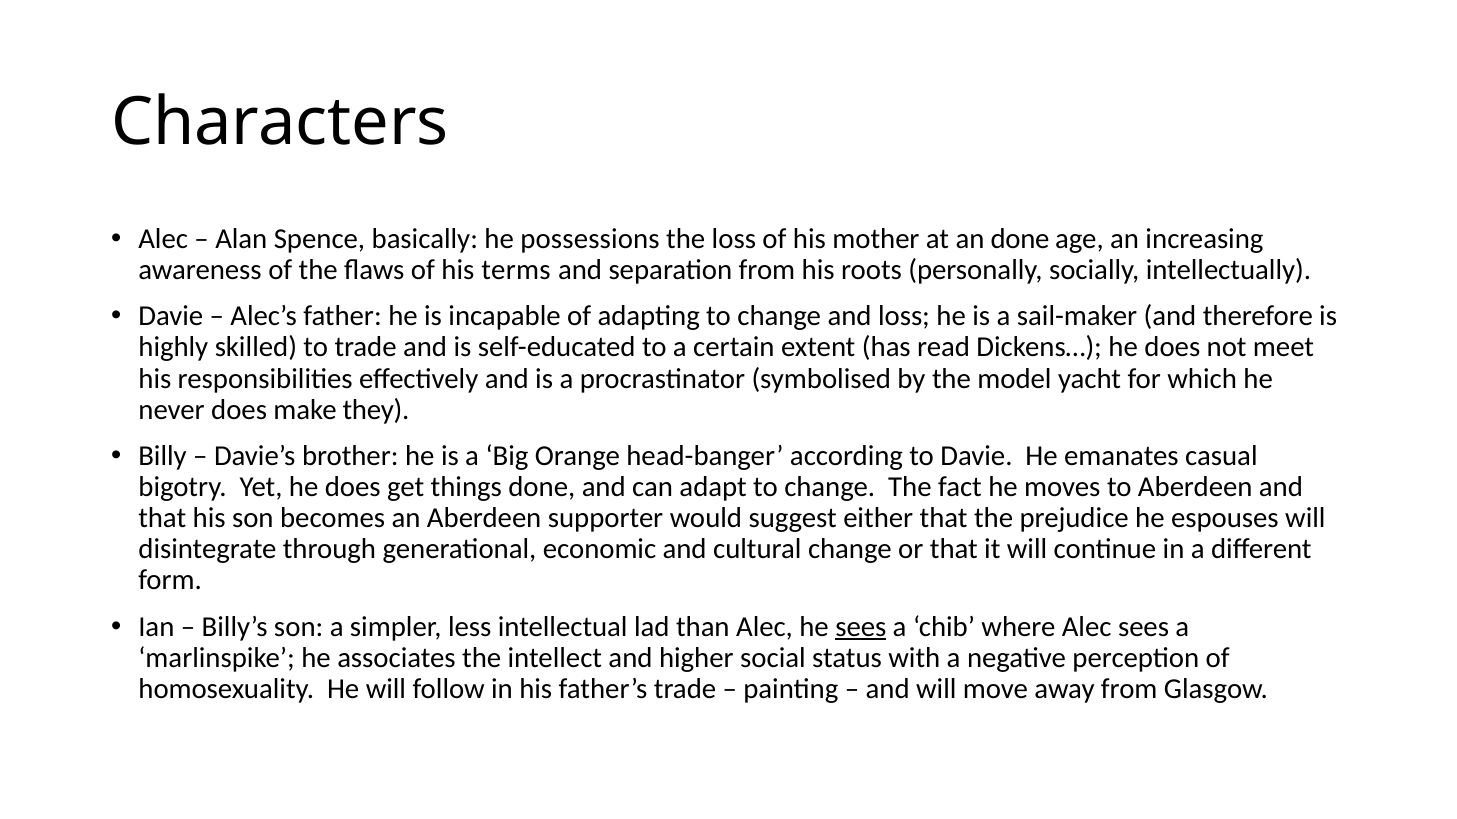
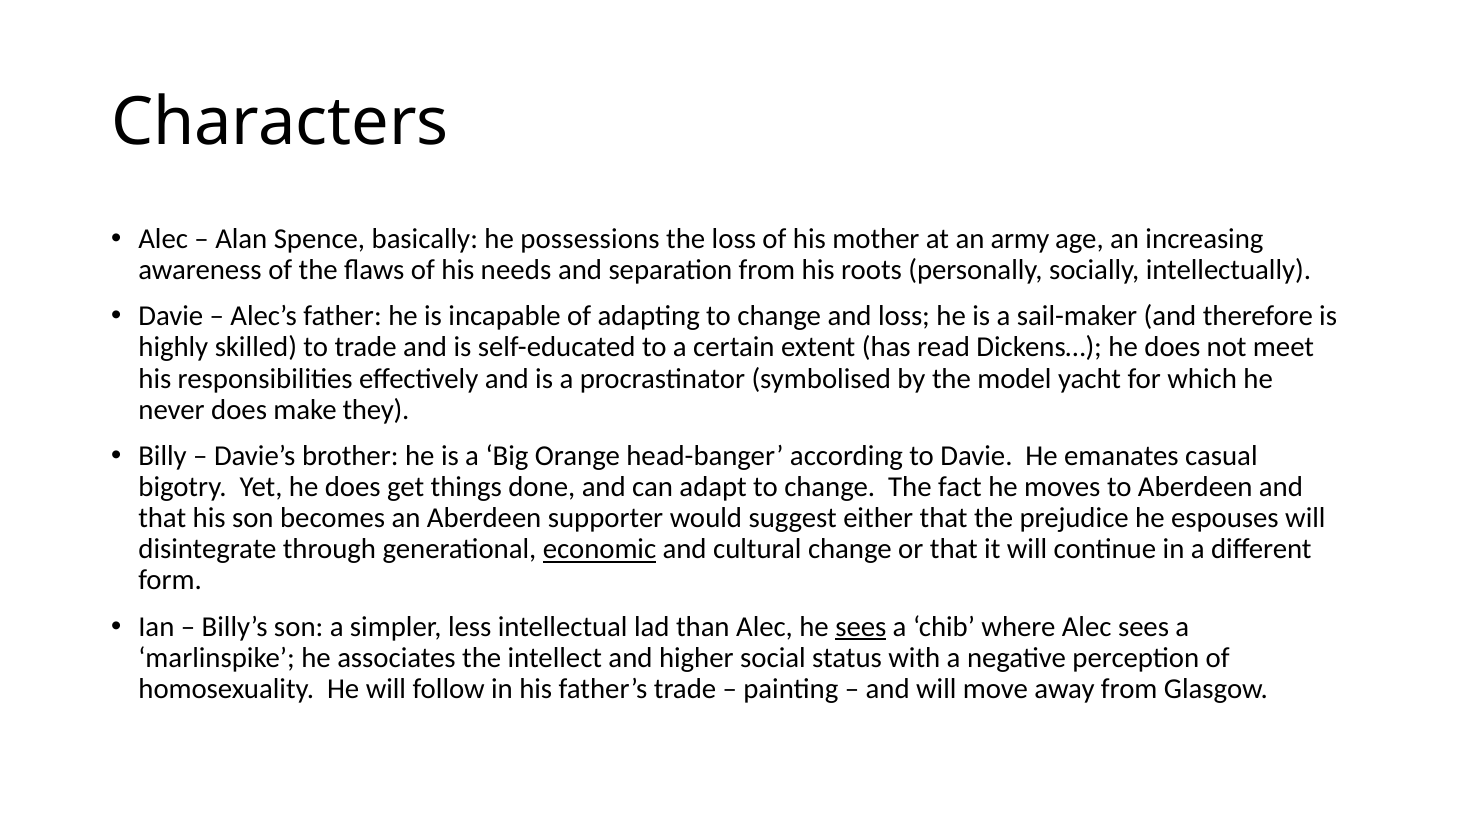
an done: done -> army
terms: terms -> needs
economic underline: none -> present
